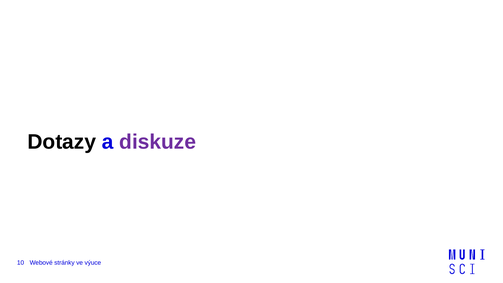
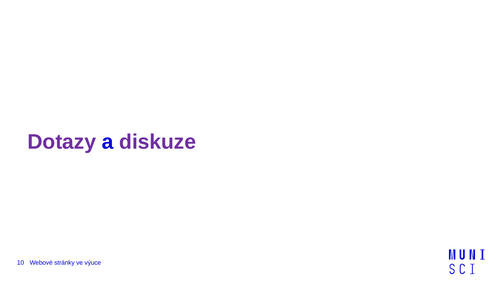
Dotazy colour: black -> purple
